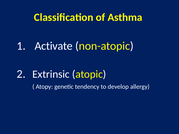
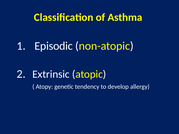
Activate: Activate -> Episodic
